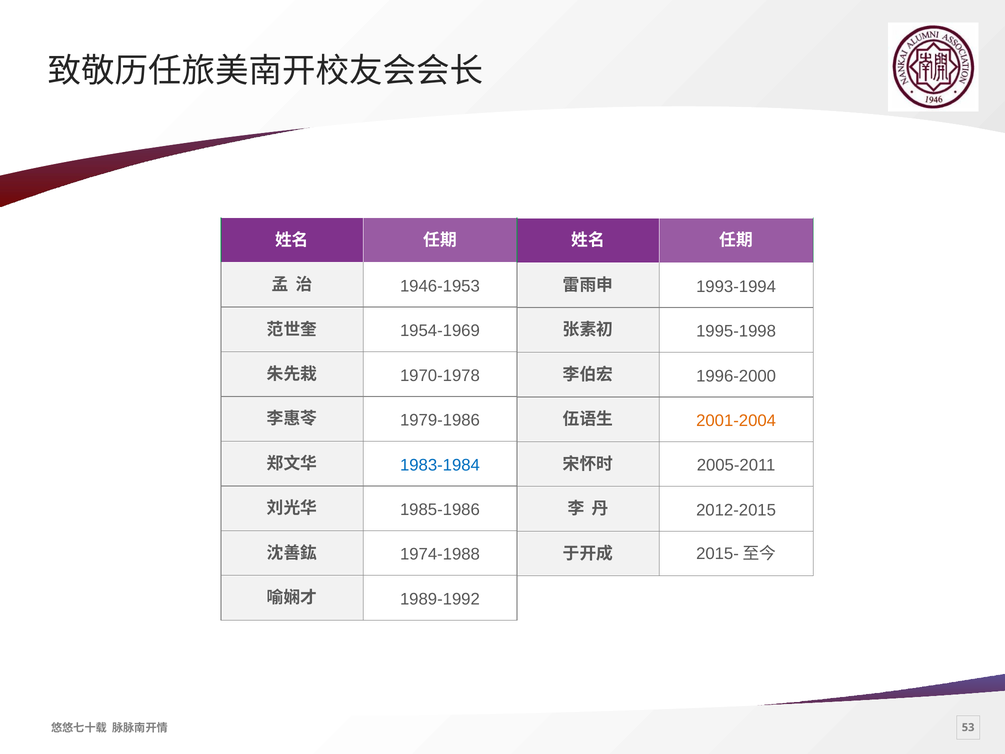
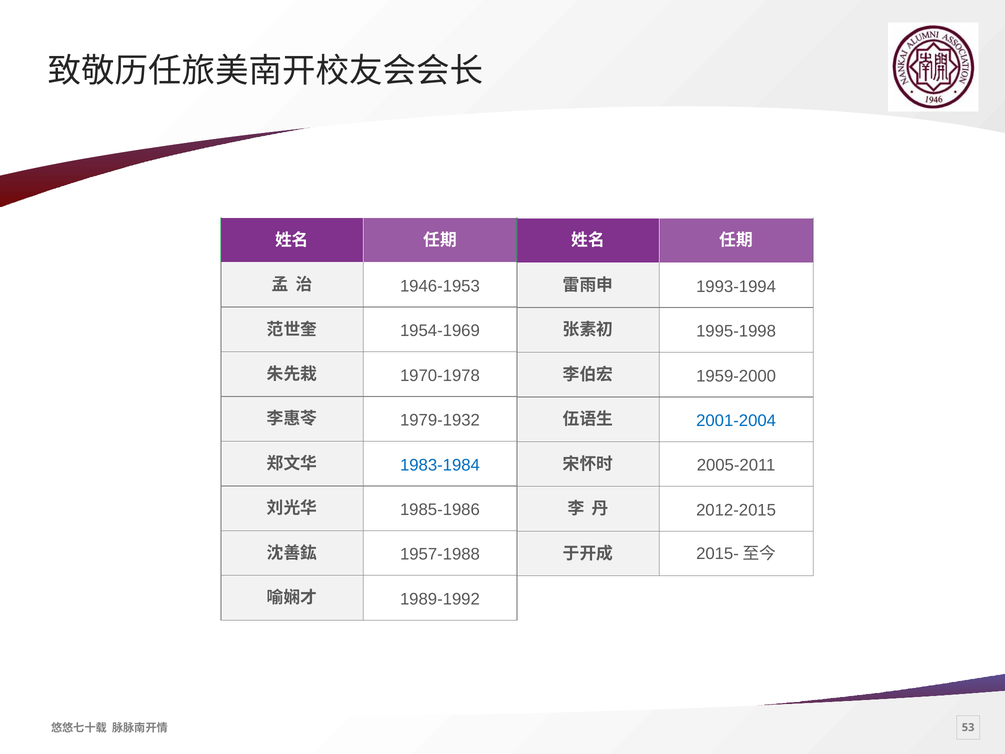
1996-2000: 1996-2000 -> 1959-2000
1979-1986: 1979-1986 -> 1979-1932
2001-2004 colour: orange -> blue
1974-1988: 1974-1988 -> 1957-1988
